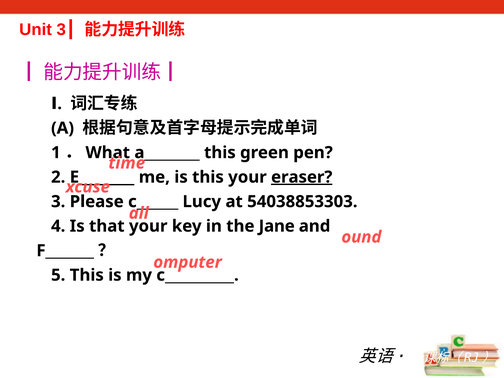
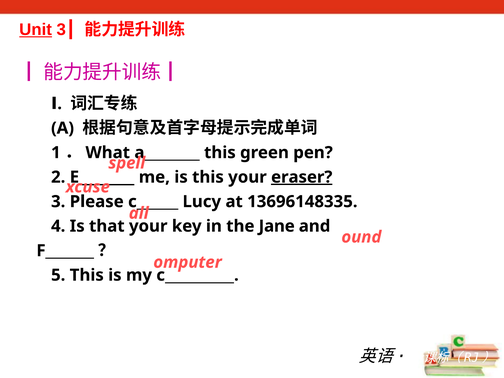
Unit underline: none -> present
time: time -> spell
54038853303: 54038853303 -> 13696148335
